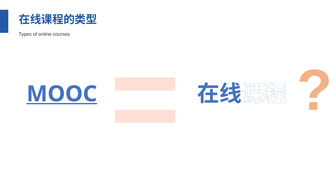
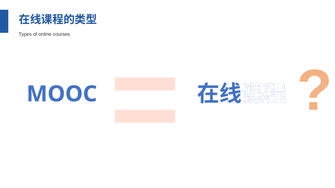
MOOC underline: present -> none
